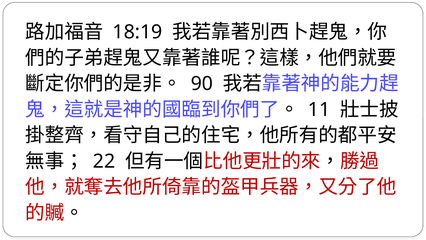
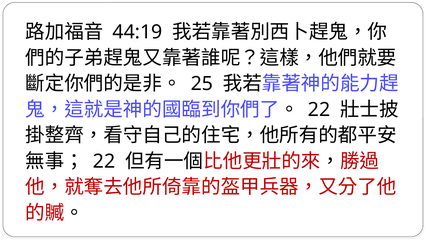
18:19: 18:19 -> 44:19
90: 90 -> 25
11 at (319, 109): 11 -> 22
